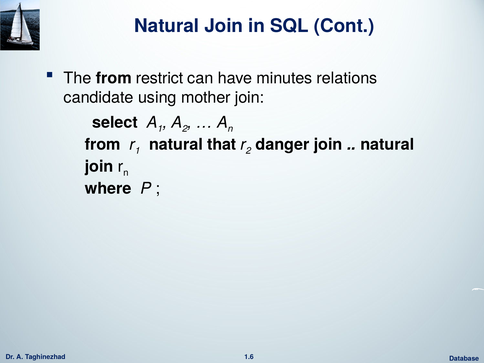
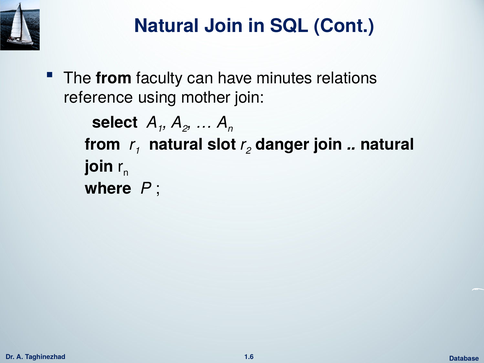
restrict: restrict -> faculty
candidate: candidate -> reference
that: that -> slot
